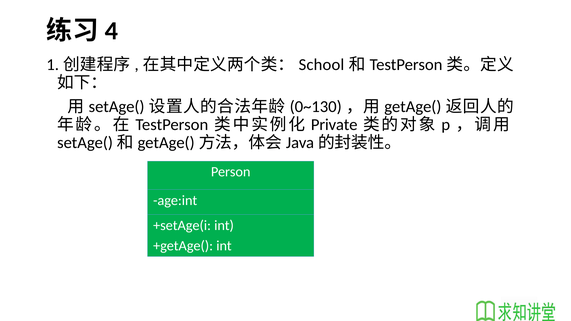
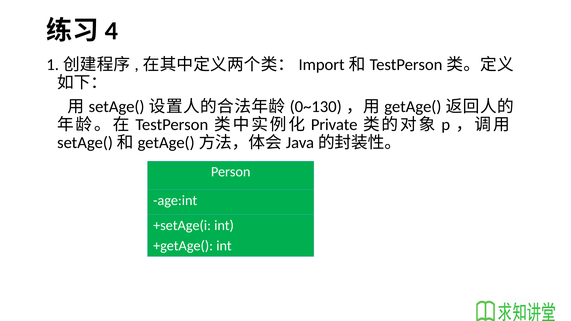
School: School -> Import
